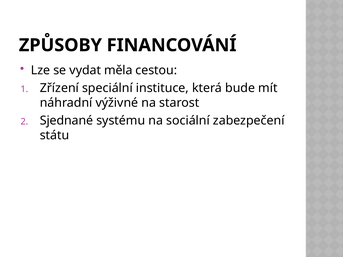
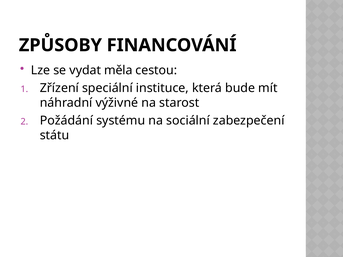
Sjednané: Sjednané -> Požádání
